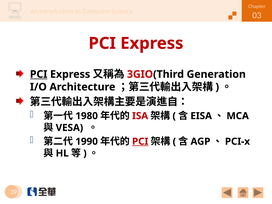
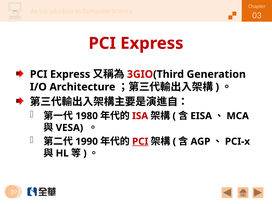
PCI at (39, 74) underline: present -> none
